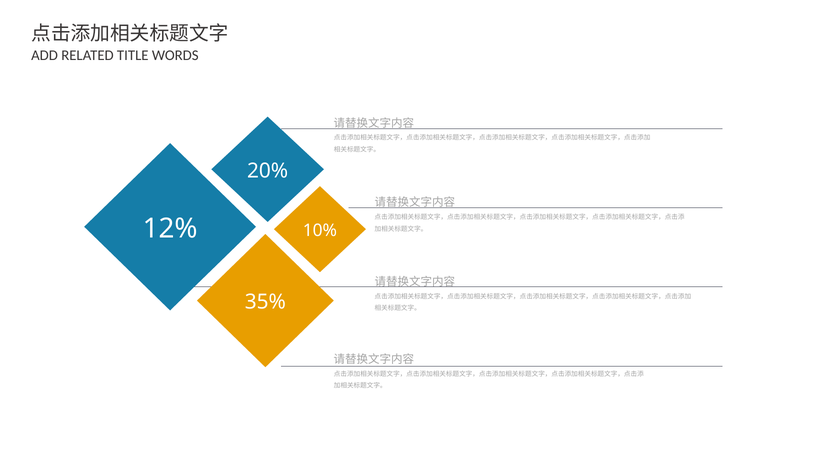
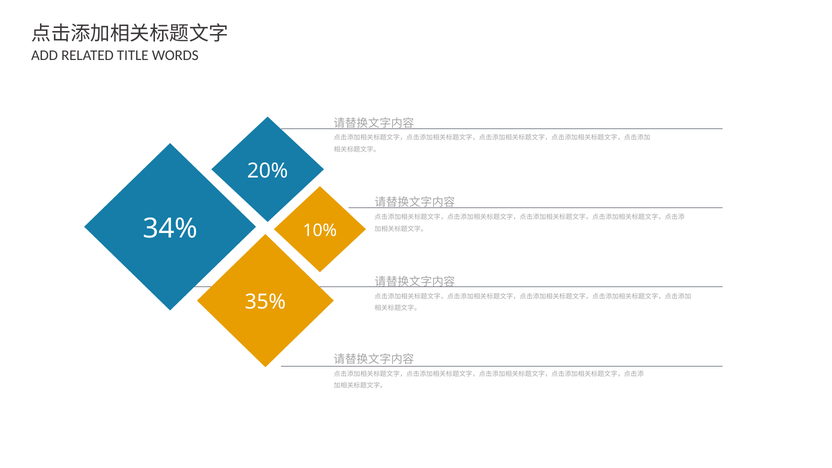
12%: 12% -> 34%
